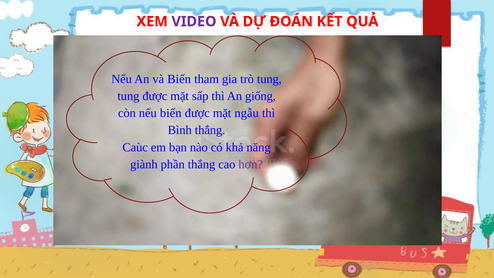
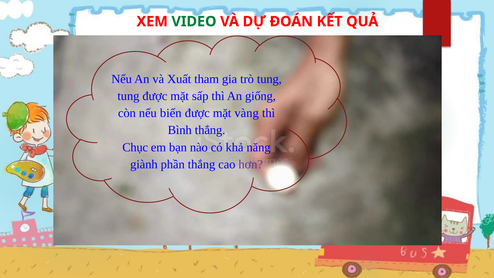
VIDEO colour: purple -> green
và Biến: Biến -> Xuất
ngẫu: ngẫu -> vàng
Caùc: Caùc -> Chục
